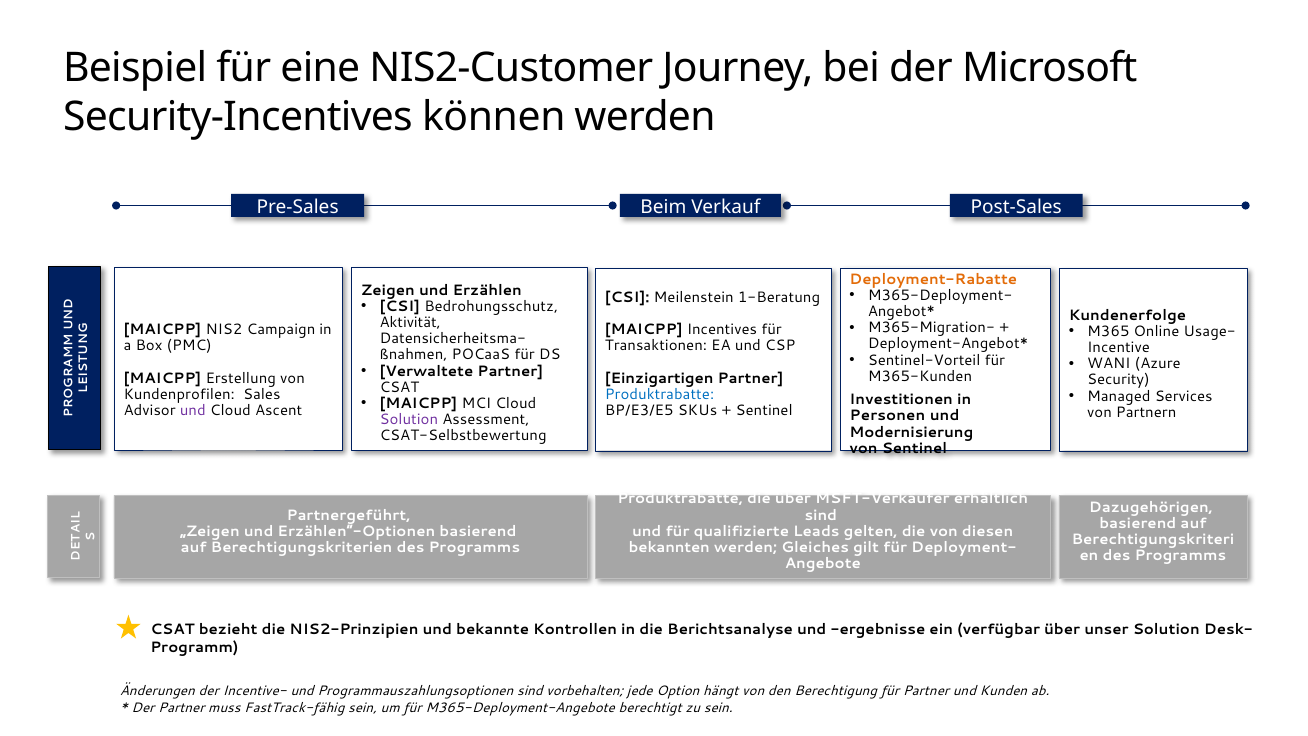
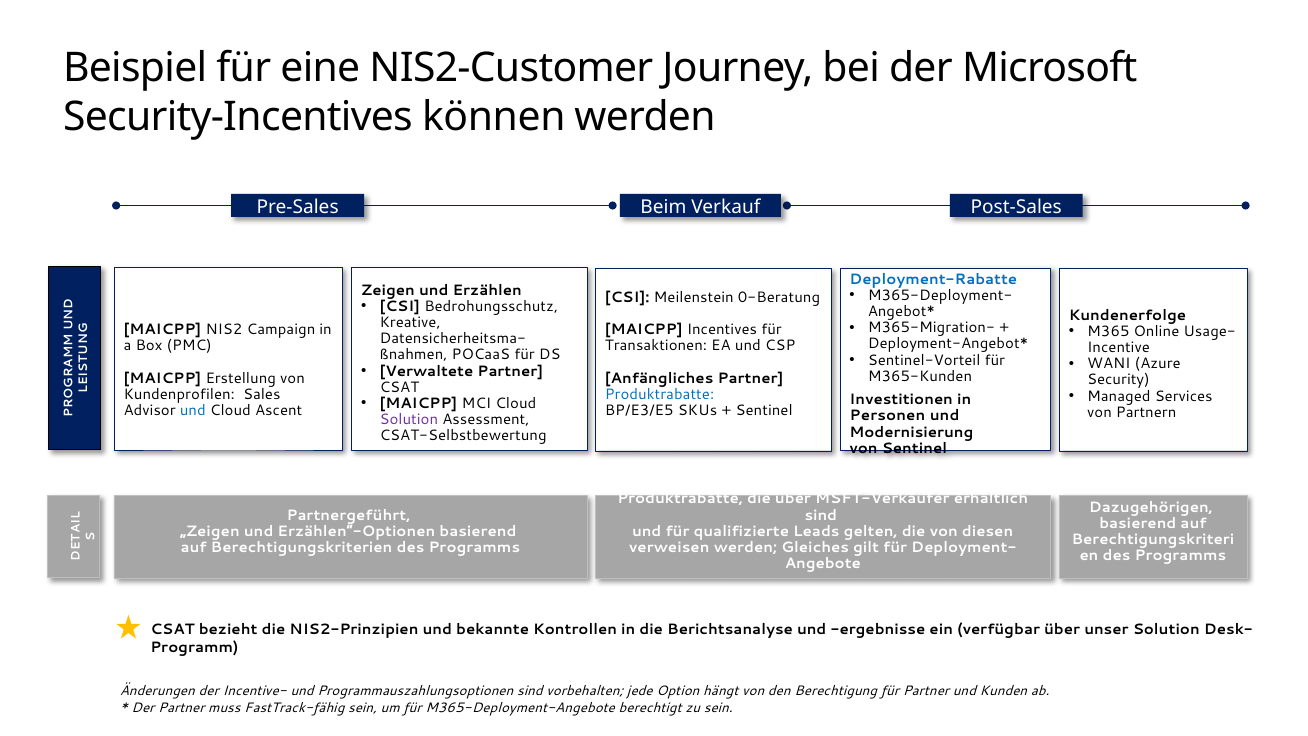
Deployment-Rabatte colour: orange -> blue
1-Beratung: 1-Beratung -> 0-Beratung
Aktivität: Aktivität -> Kreative
Einzigartigen: Einzigartigen -> Anfängliches
und at (193, 411) colour: purple -> blue
bekannten: bekannten -> verweisen
